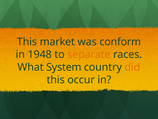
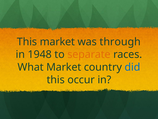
conform: conform -> through
What System: System -> Market
did colour: orange -> blue
